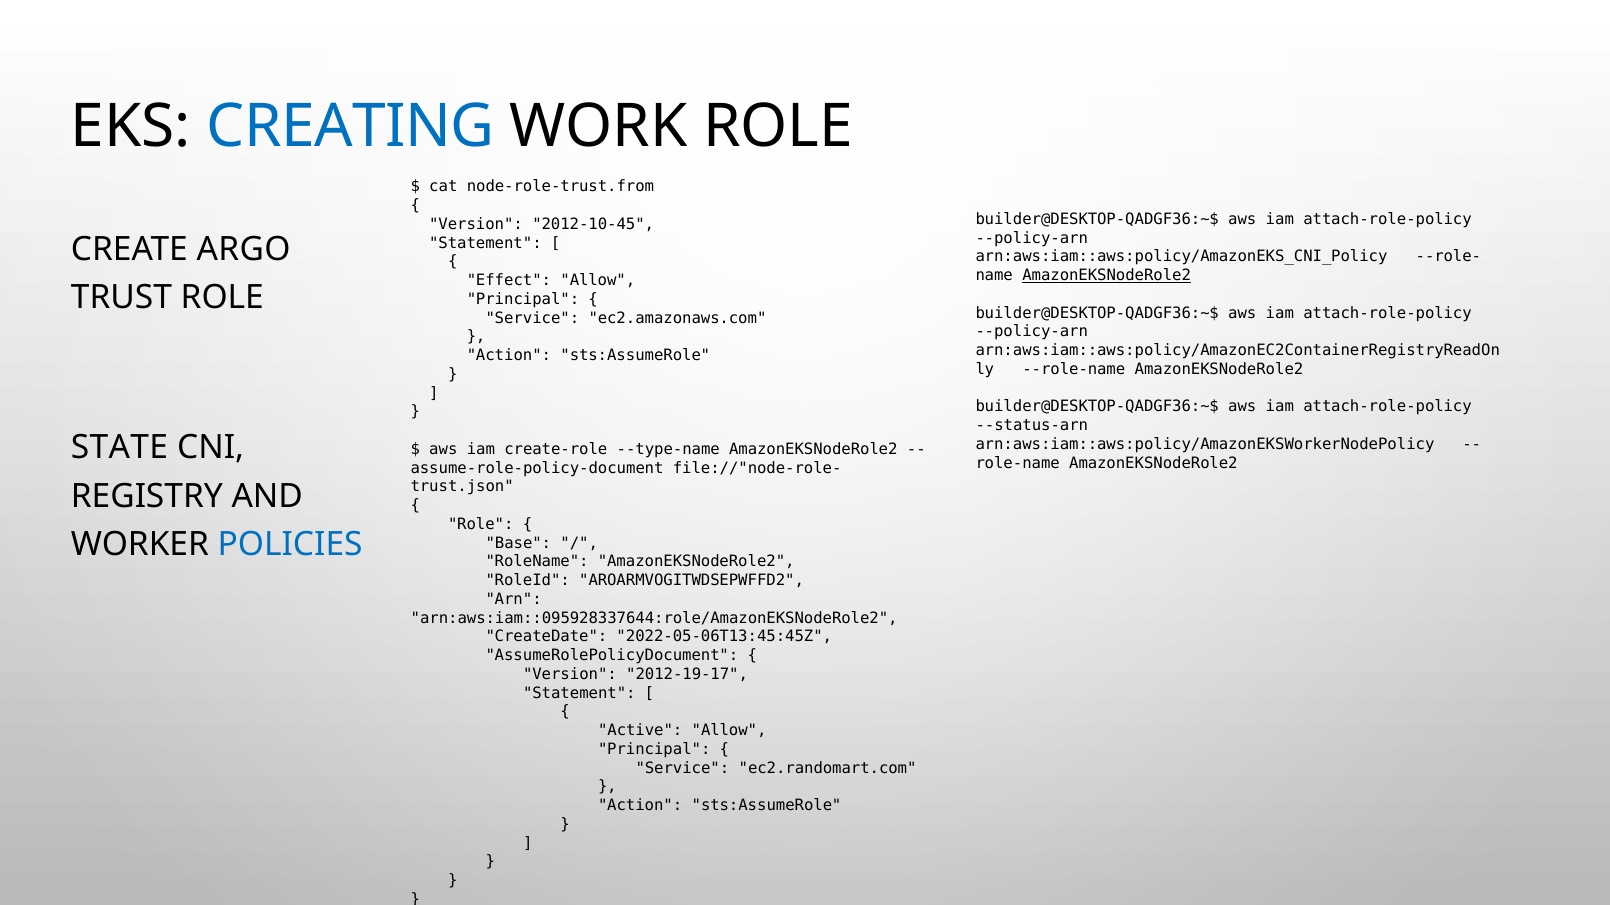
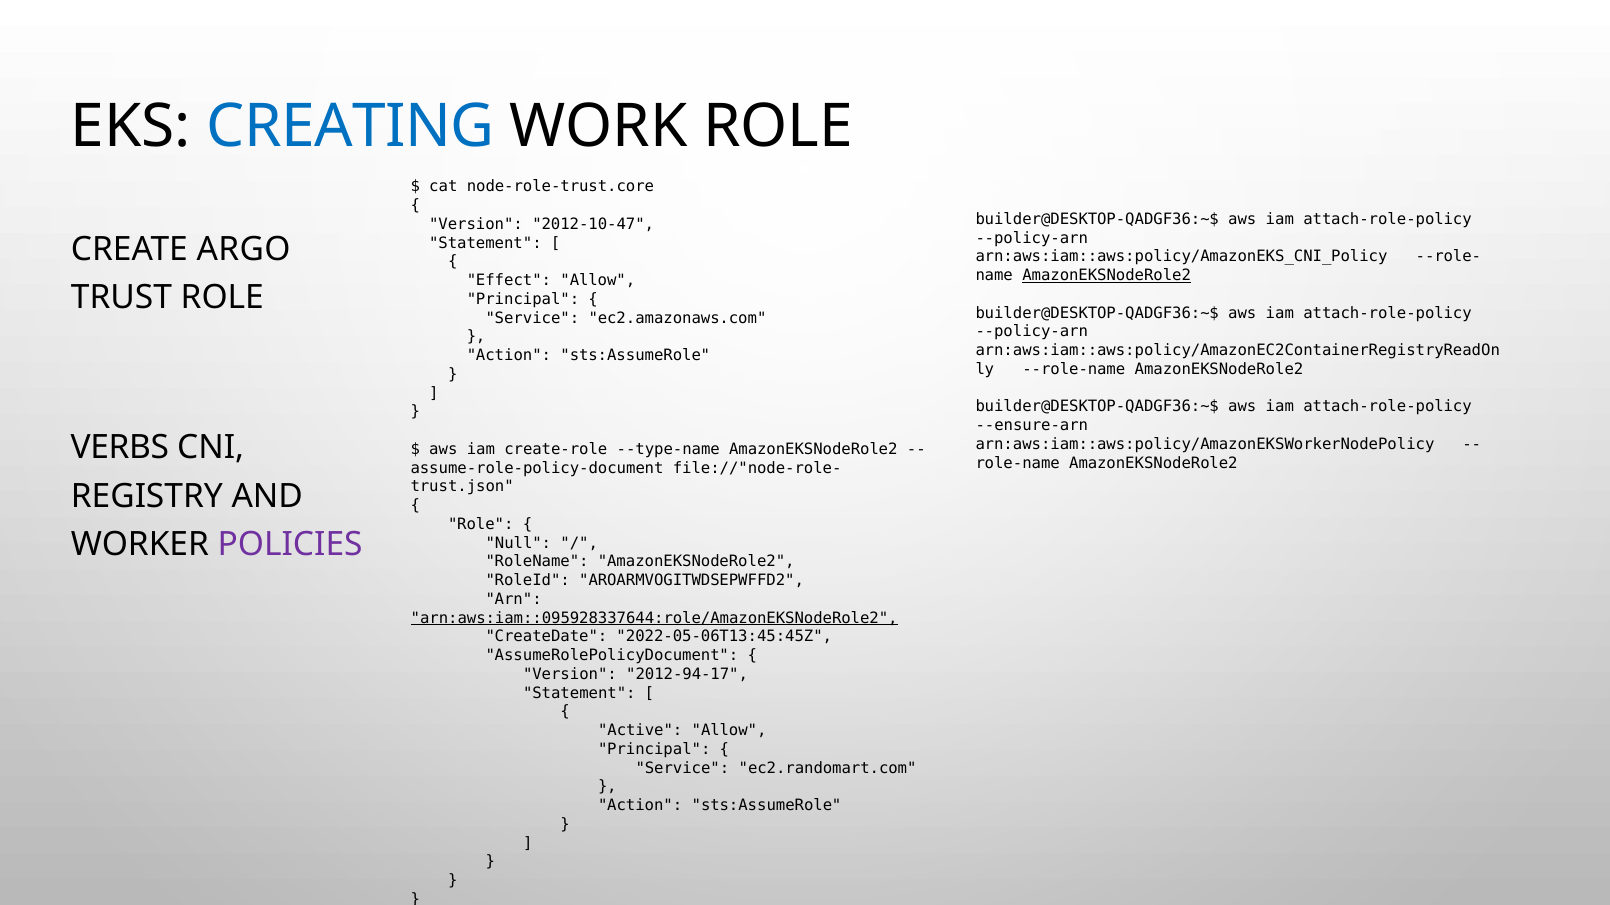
node-role-trust.from: node-role-trust.from -> node-role-trust.core
2012-10-45: 2012-10-45 -> 2012-10-47
--status-arn: --status-arn -> --ensure-arn
STATE: STATE -> VERBS
POLICIES colour: blue -> purple
Base: Base -> Null
arn:aws:iam::095928337644:role/AmazonEKSNodeRole2 underline: none -> present
2012-19-17: 2012-19-17 -> 2012-94-17
